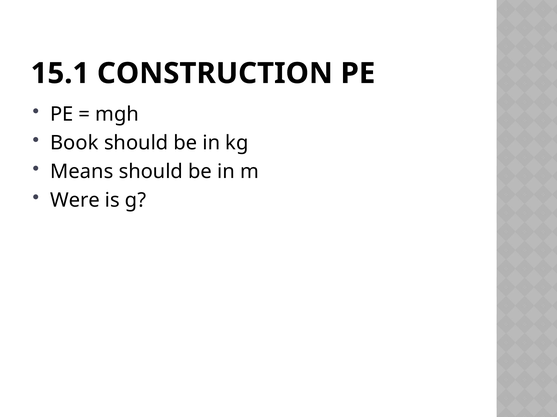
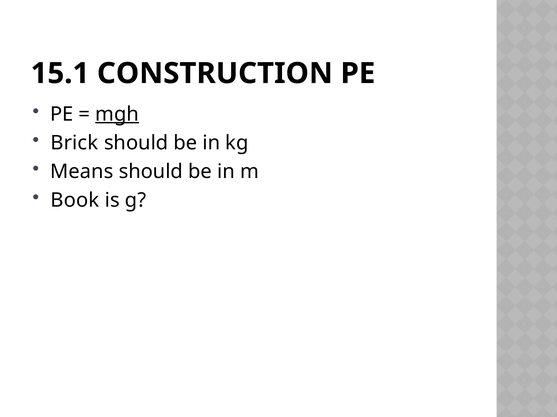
mgh underline: none -> present
Book: Book -> Brick
Were: Were -> Book
